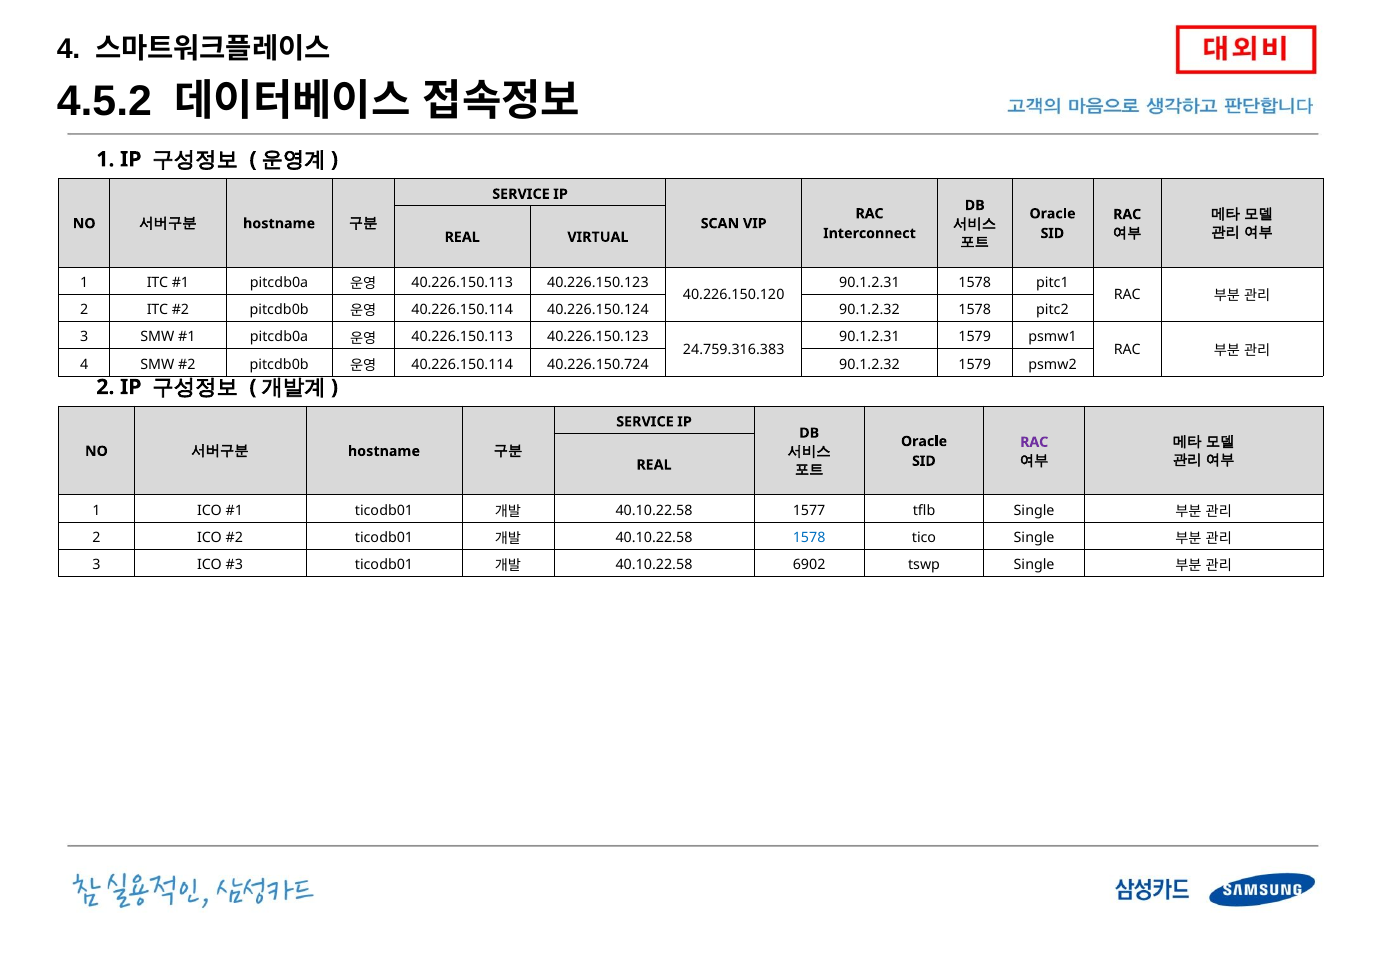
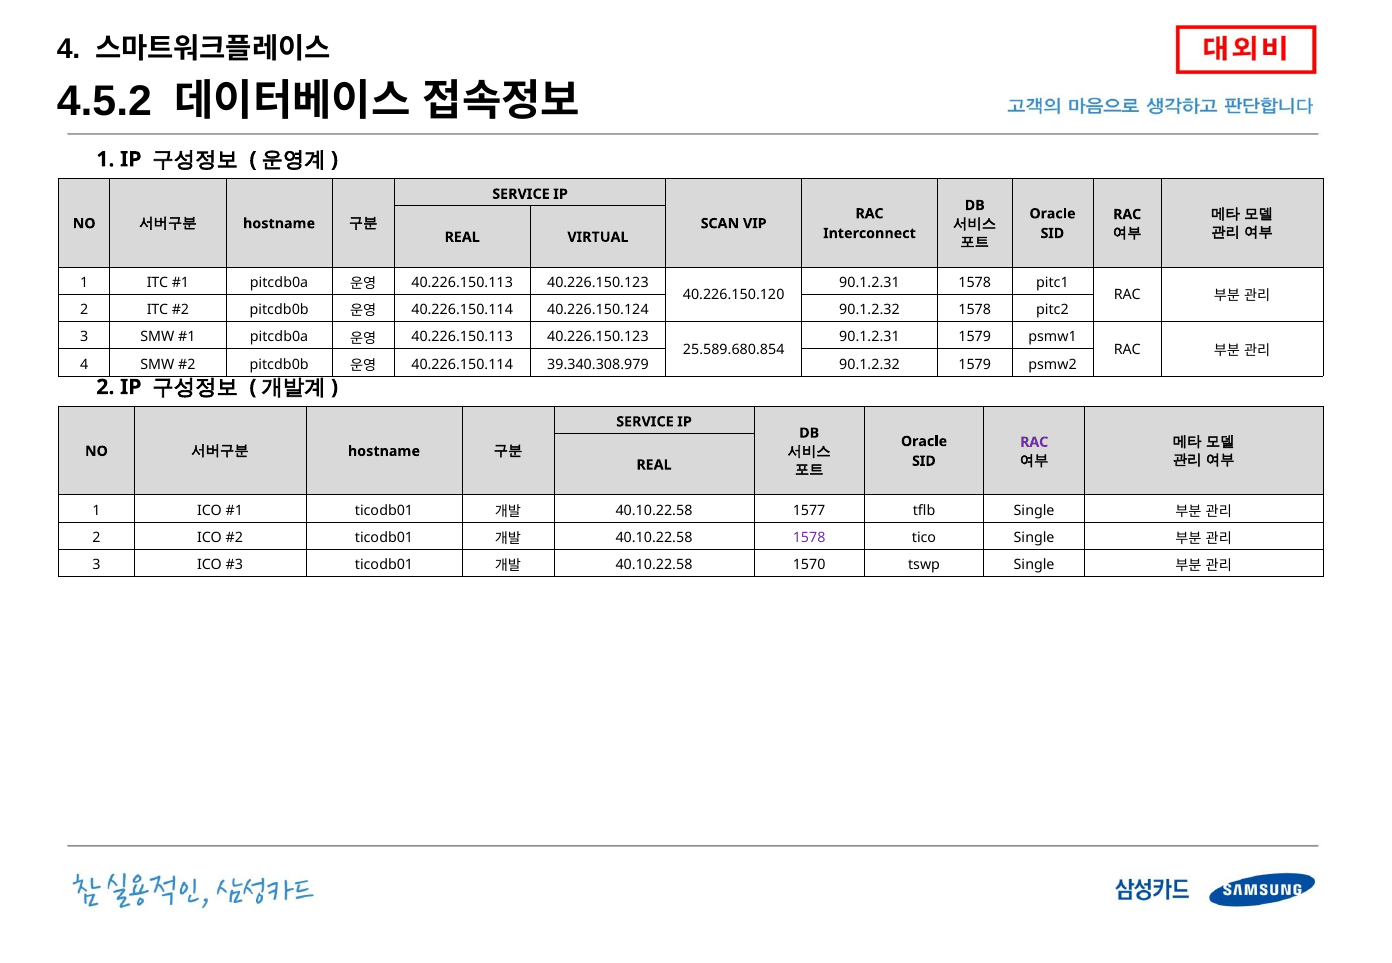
24.759.316.383: 24.759.316.383 -> 25.589.680.854
40.226.150.724: 40.226.150.724 -> 39.340.308.979
1578 at (809, 538) colour: blue -> purple
6902: 6902 -> 1570
